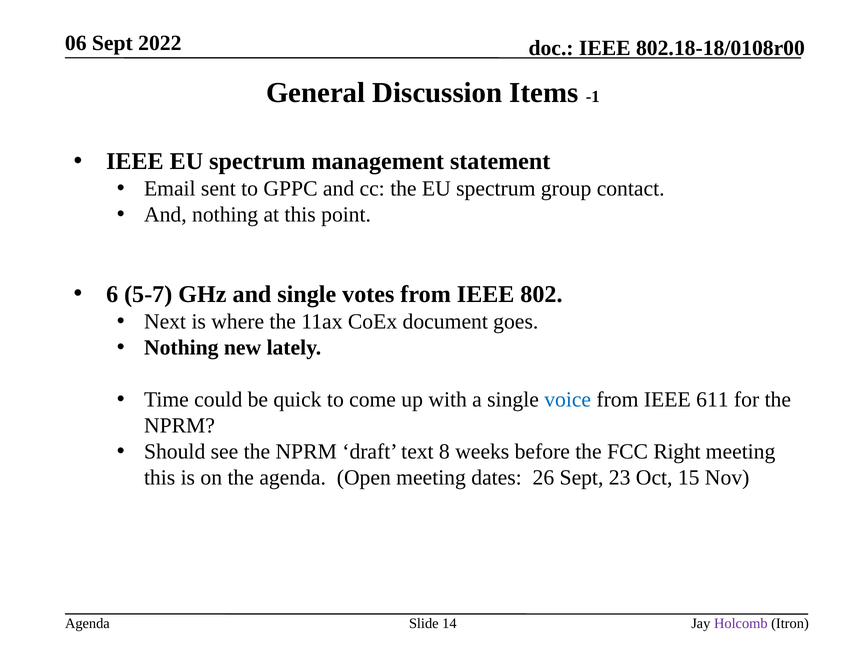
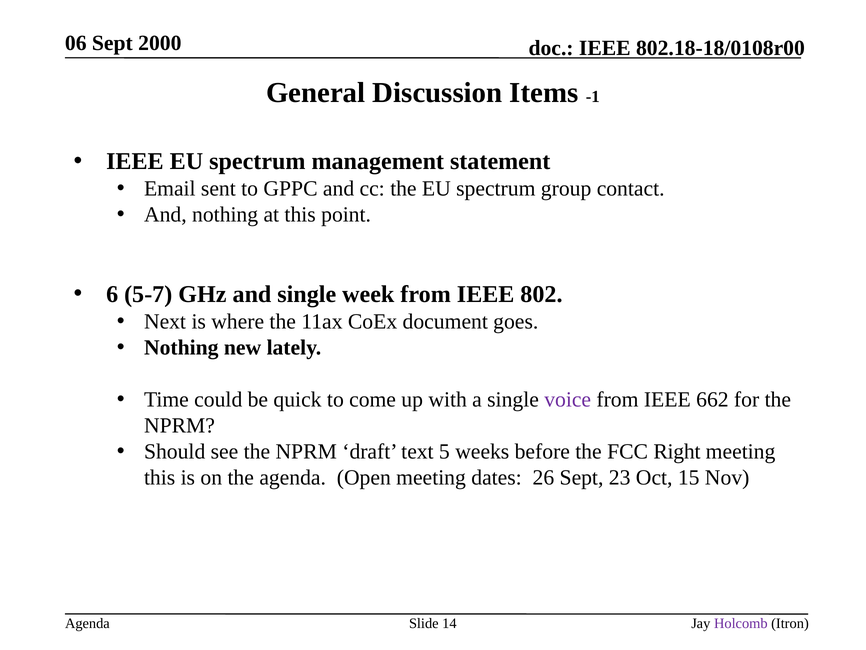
2022: 2022 -> 2000
votes: votes -> week
voice colour: blue -> purple
611: 611 -> 662
8: 8 -> 5
